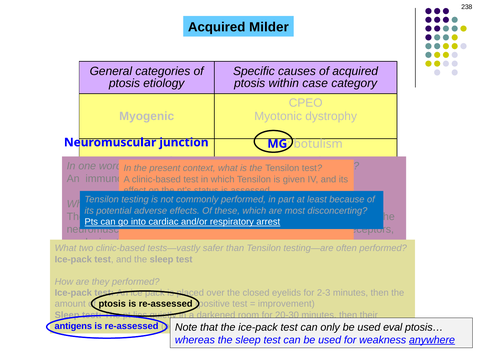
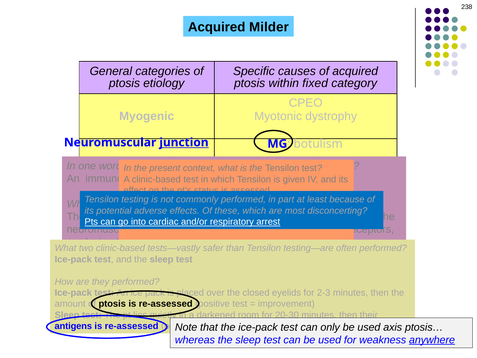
case: case -> fixed
junction at (184, 142) underline: none -> present
eval: eval -> axis
